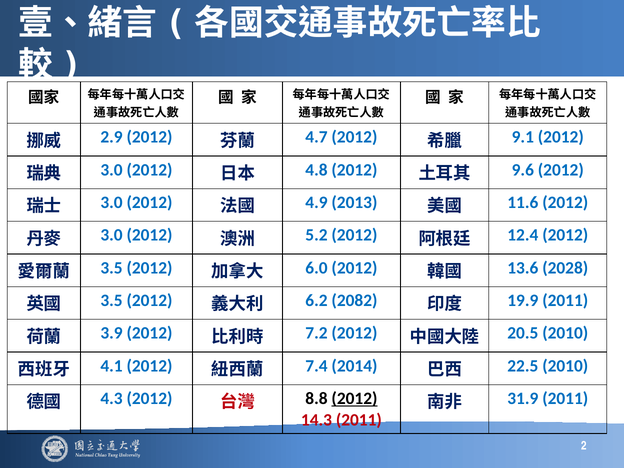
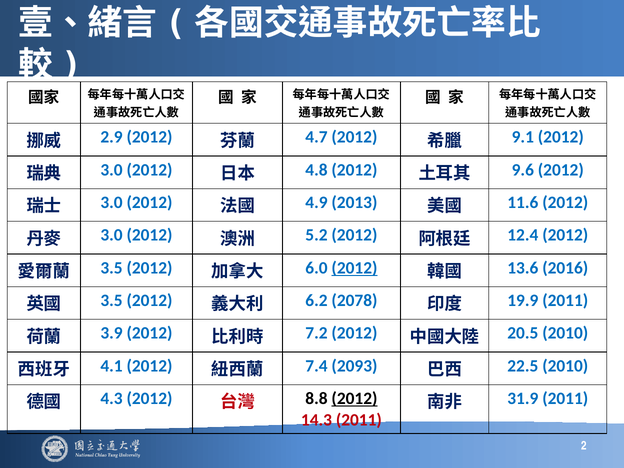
2012 at (354, 268) underline: none -> present
2028: 2028 -> 2016
2082: 2082 -> 2078
2014: 2014 -> 2093
